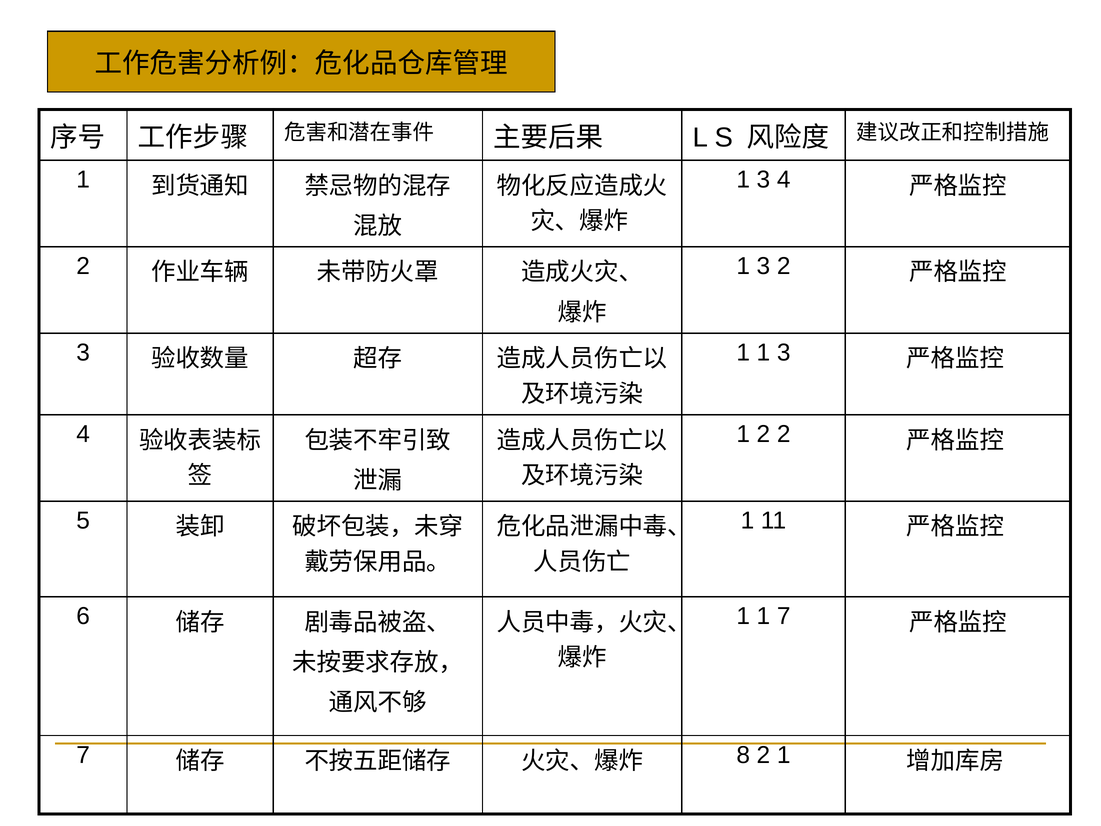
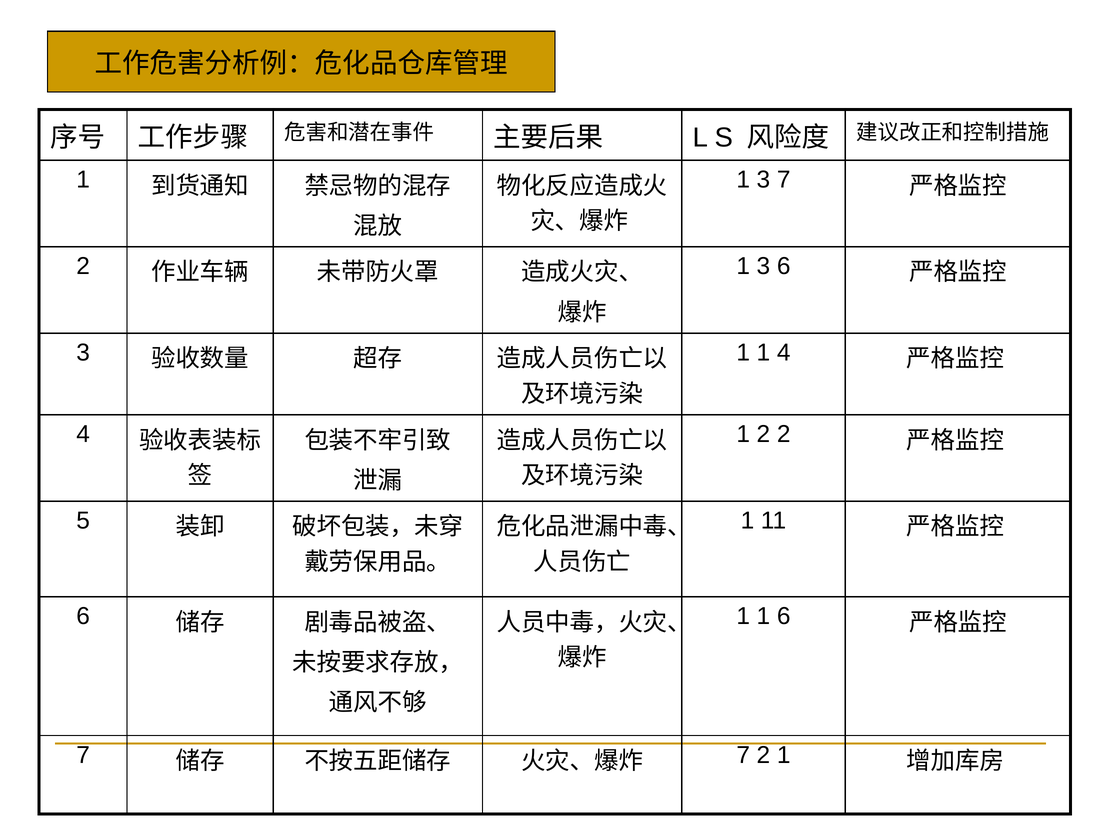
3 4: 4 -> 7
3 2: 2 -> 6
1 1 3: 3 -> 4
1 7: 7 -> 6
8 at (743, 755): 8 -> 7
